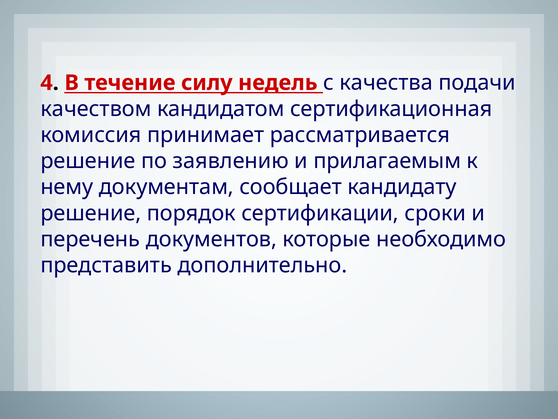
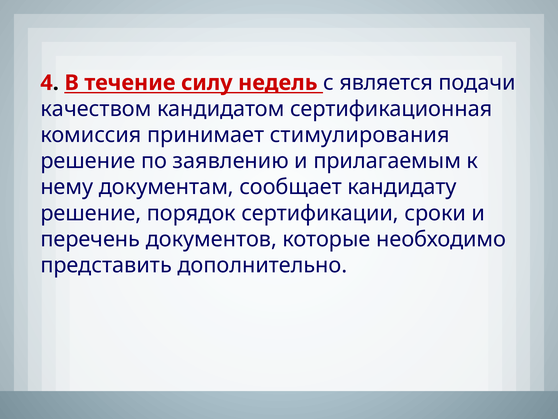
качества: качества -> является
рассматривается: рассматривается -> стимулирования
